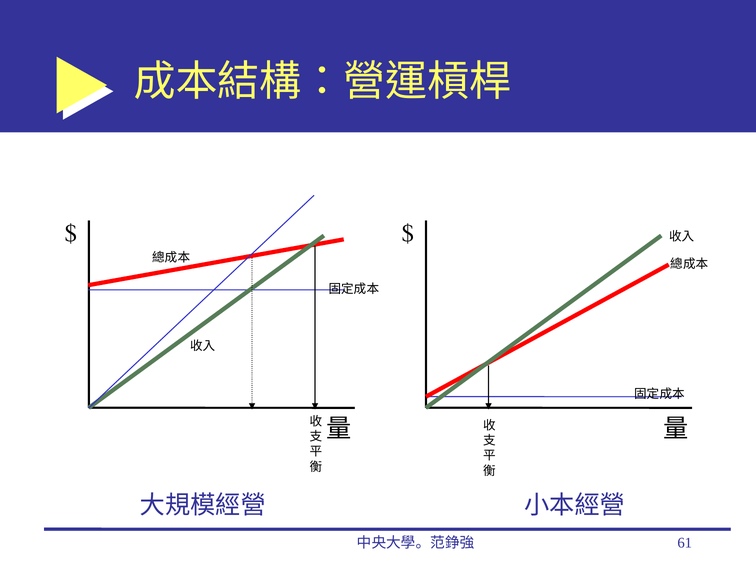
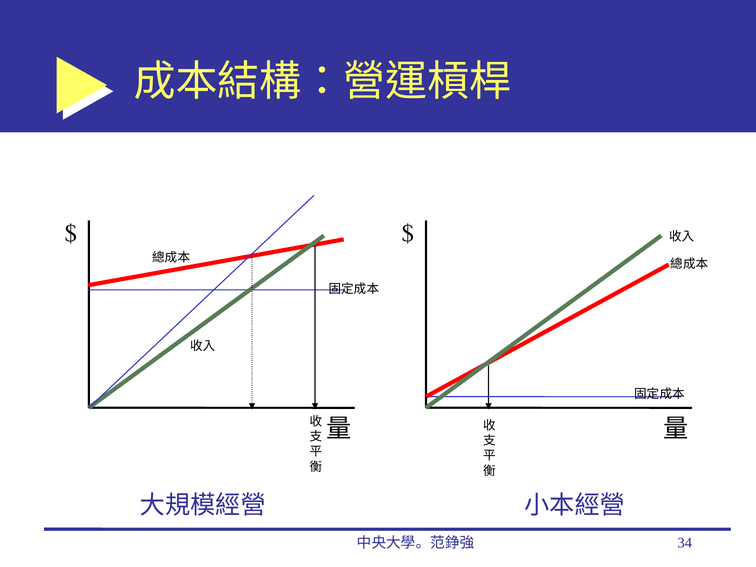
61: 61 -> 34
